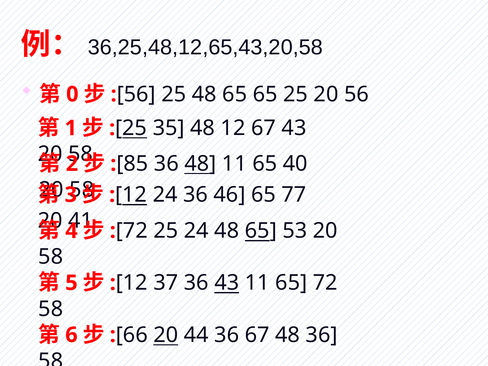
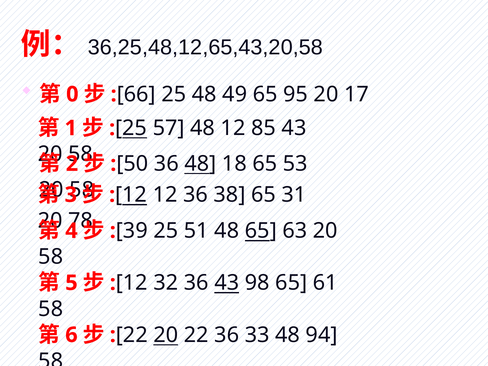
56 at (136, 94): 56 -> 66
25 48 65: 65 -> 49
65 25: 25 -> 95
20 56: 56 -> 17
35: 35 -> 57
12 67: 67 -> 85
85: 85 -> 50
48 11: 11 -> 18
40: 40 -> 53
12 24: 24 -> 12
46: 46 -> 38
77: 77 -> 31
41: 41 -> 78
72 at (132, 231): 72 -> 39
25 24: 24 -> 51
53: 53 -> 63
37: 37 -> 32
43 11: 11 -> 98
65 72: 72 -> 61
66 at (132, 335): 66 -> 22
20 44: 44 -> 22
36 67: 67 -> 33
48 36: 36 -> 94
